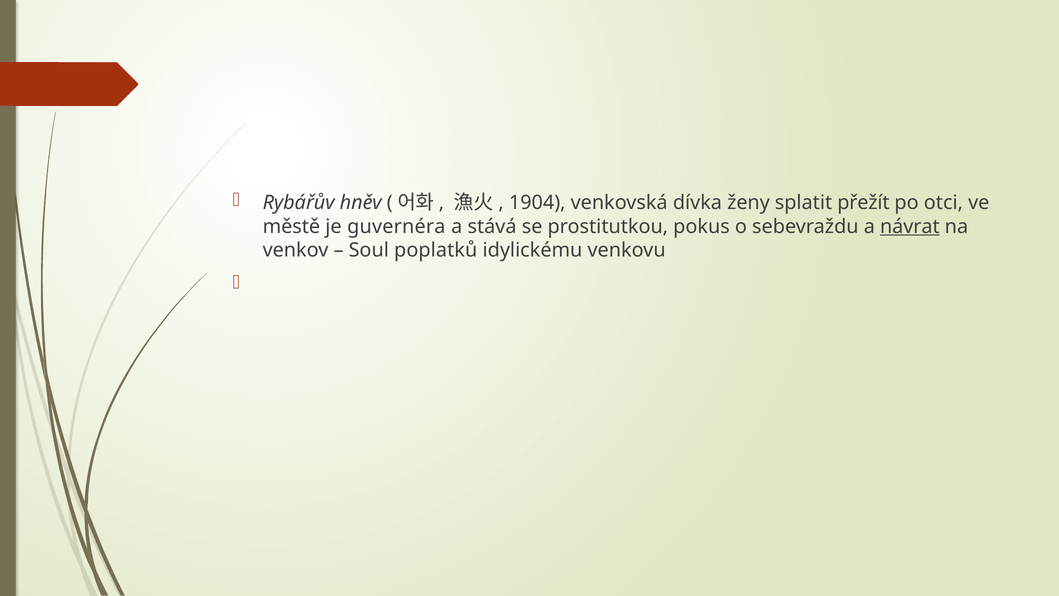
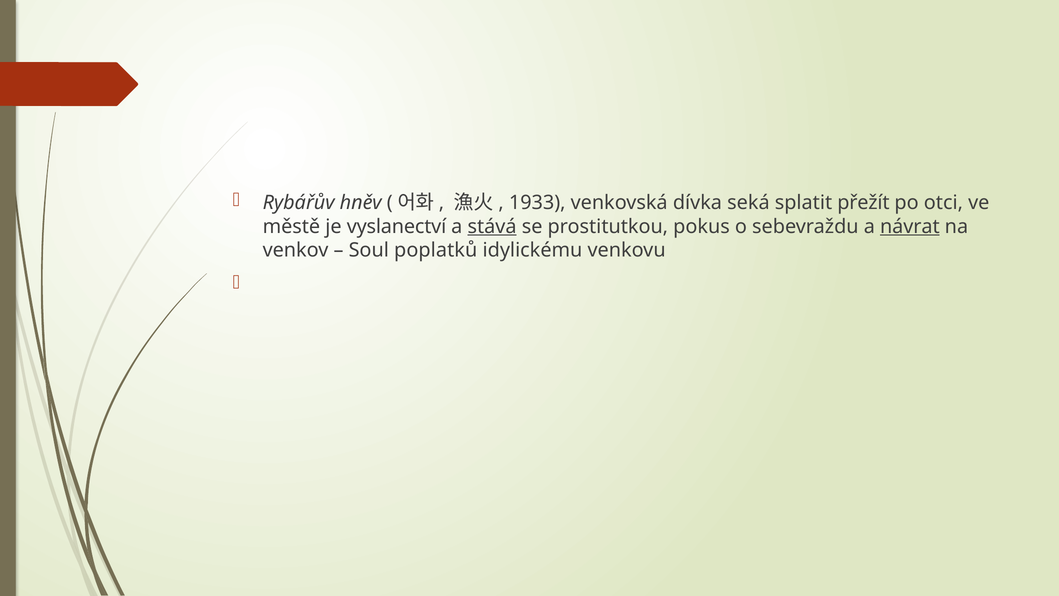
1904: 1904 -> 1933
ženy: ženy -> seká
guvernéra: guvernéra -> vyslanectví
stává underline: none -> present
